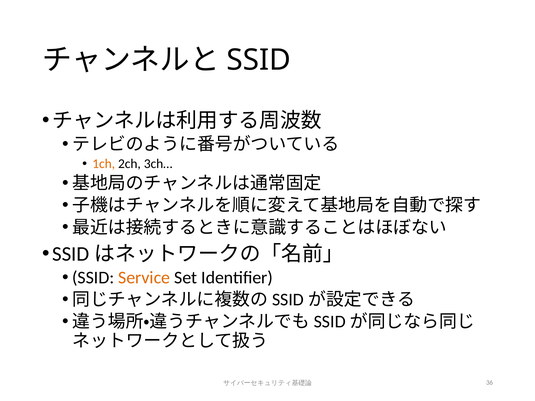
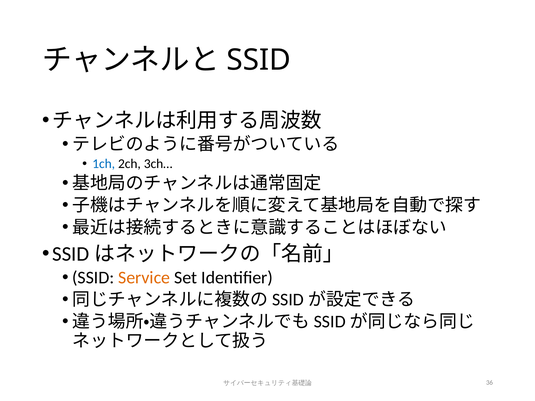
1ch colour: orange -> blue
